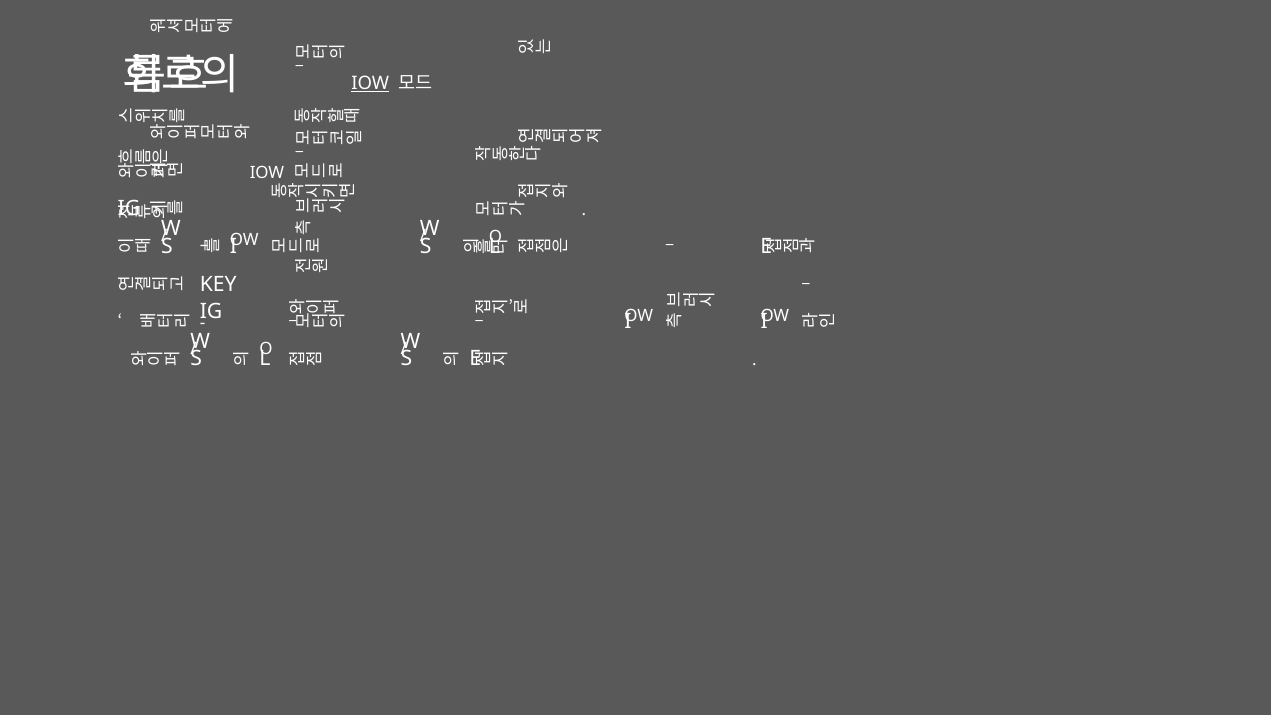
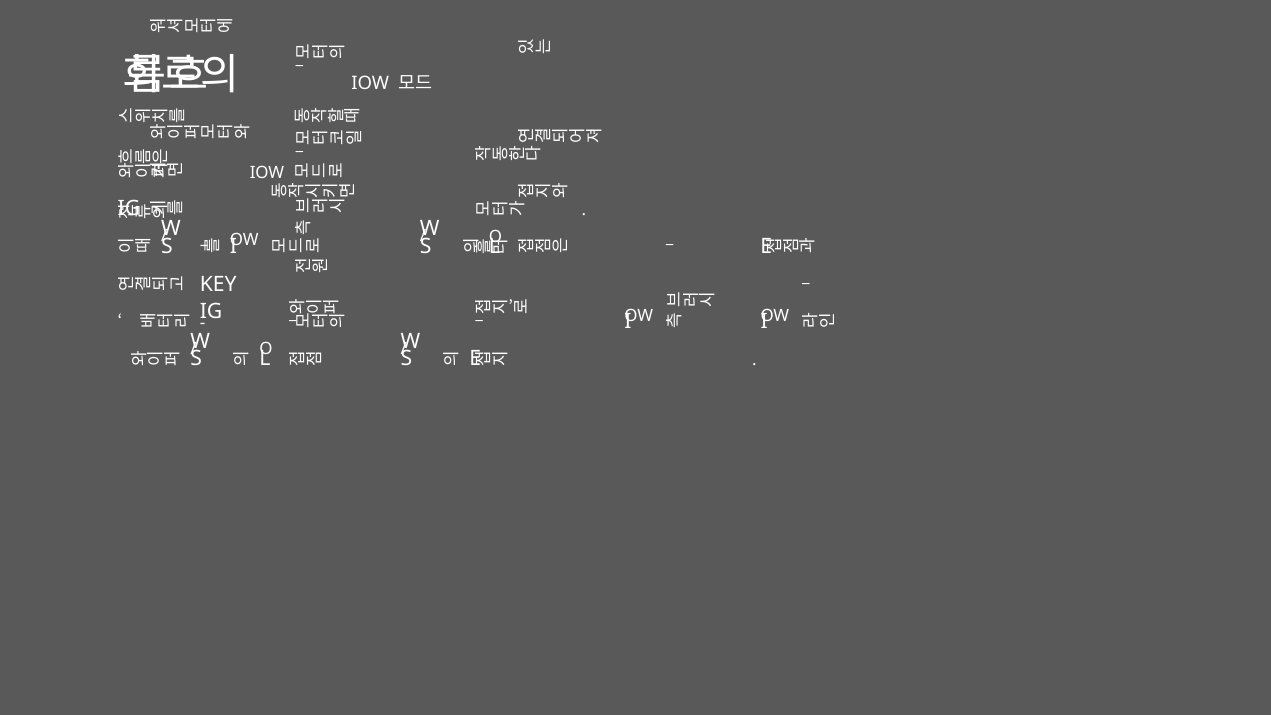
IOW at (370, 83) underline: present -> none
